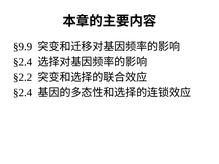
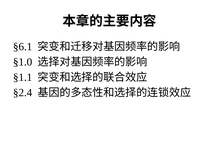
§9.9: §9.9 -> §6.1
§2.4 at (23, 62): §2.4 -> §1.0
§2.2: §2.2 -> §1.1
